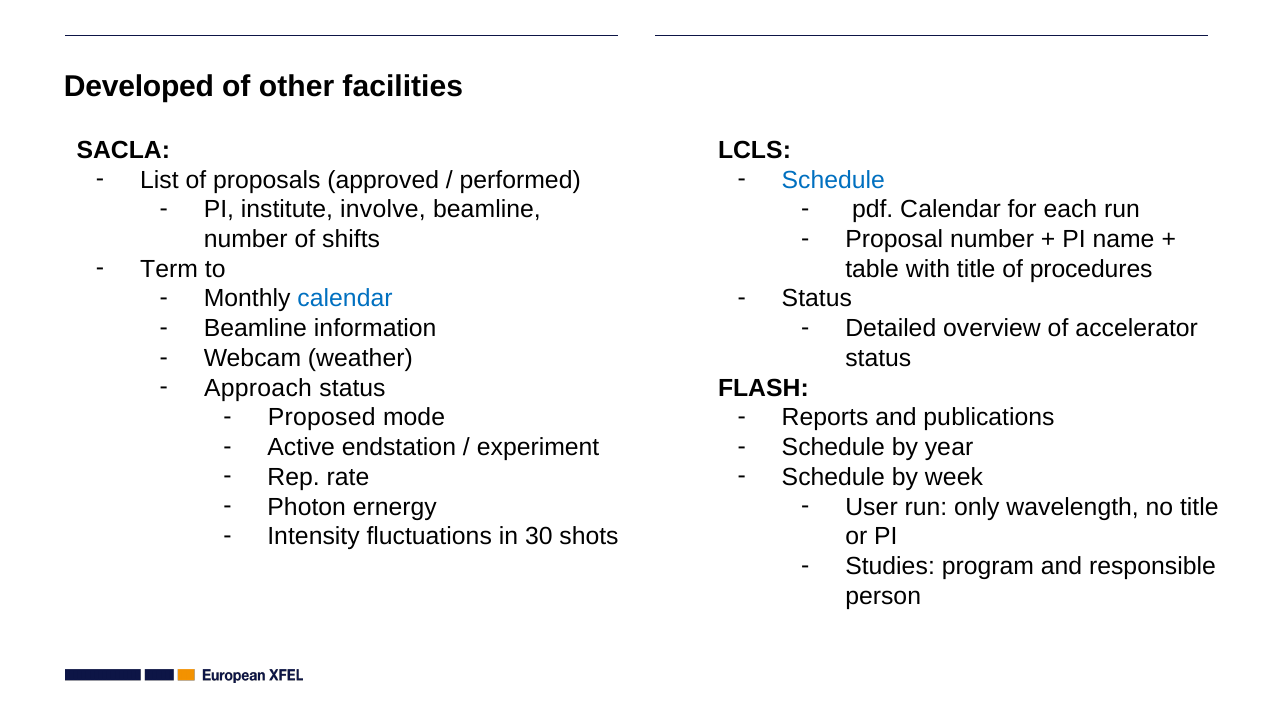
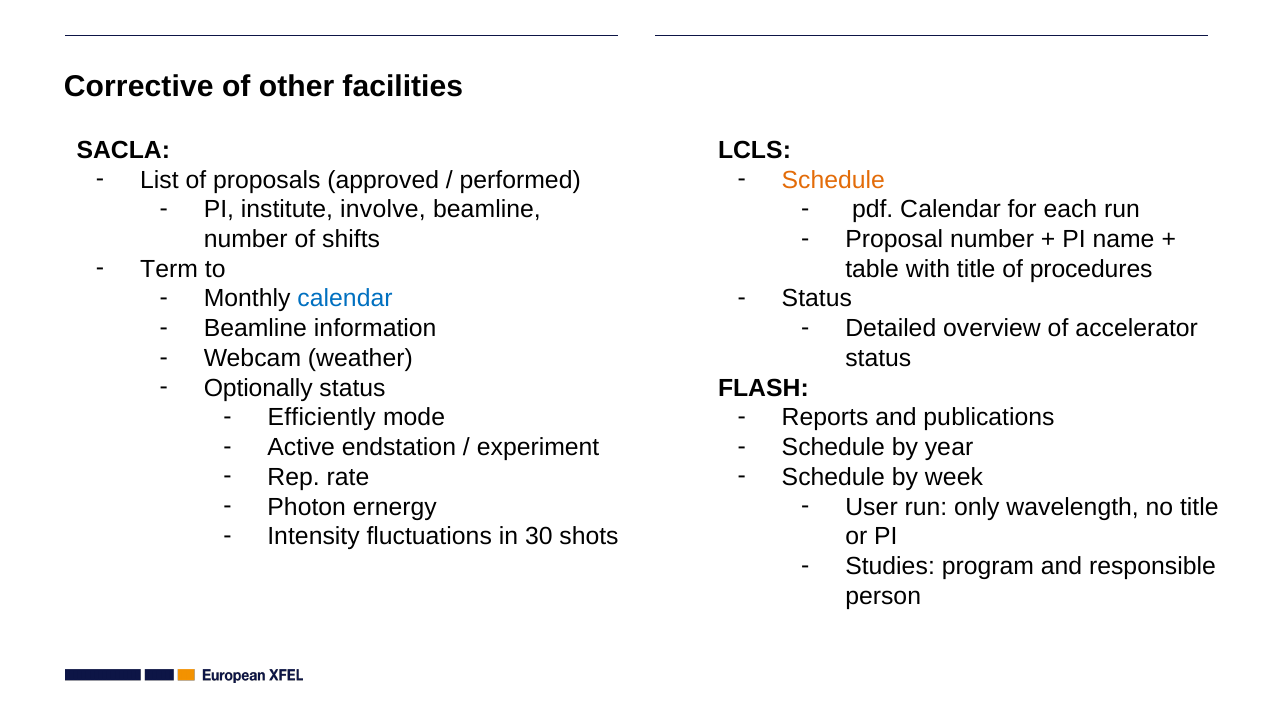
Developed: Developed -> Corrective
Schedule at (833, 180) colour: blue -> orange
Approach: Approach -> Optionally
Proposed: Proposed -> Efficiently
